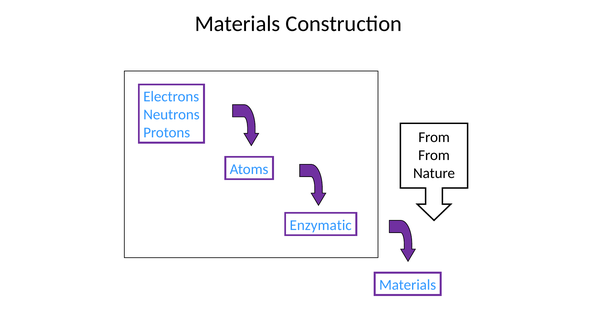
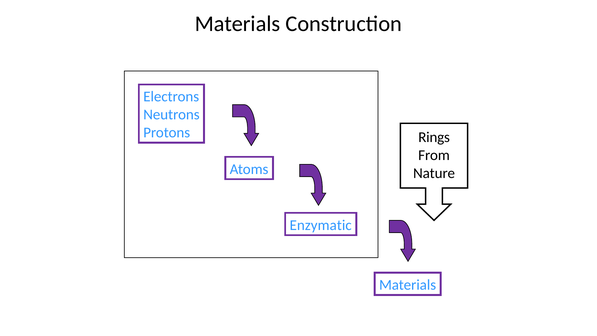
From at (434, 137): From -> Rings
